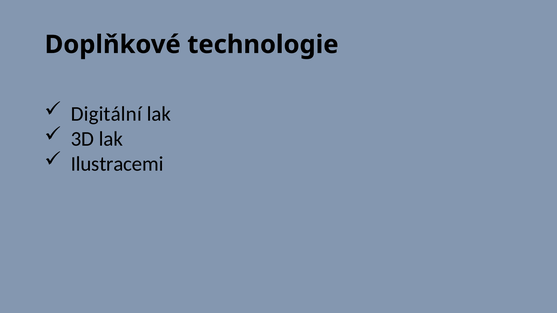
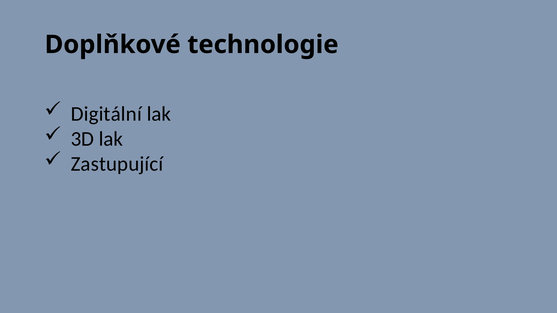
Ilustracemi: Ilustracemi -> Zastupující
